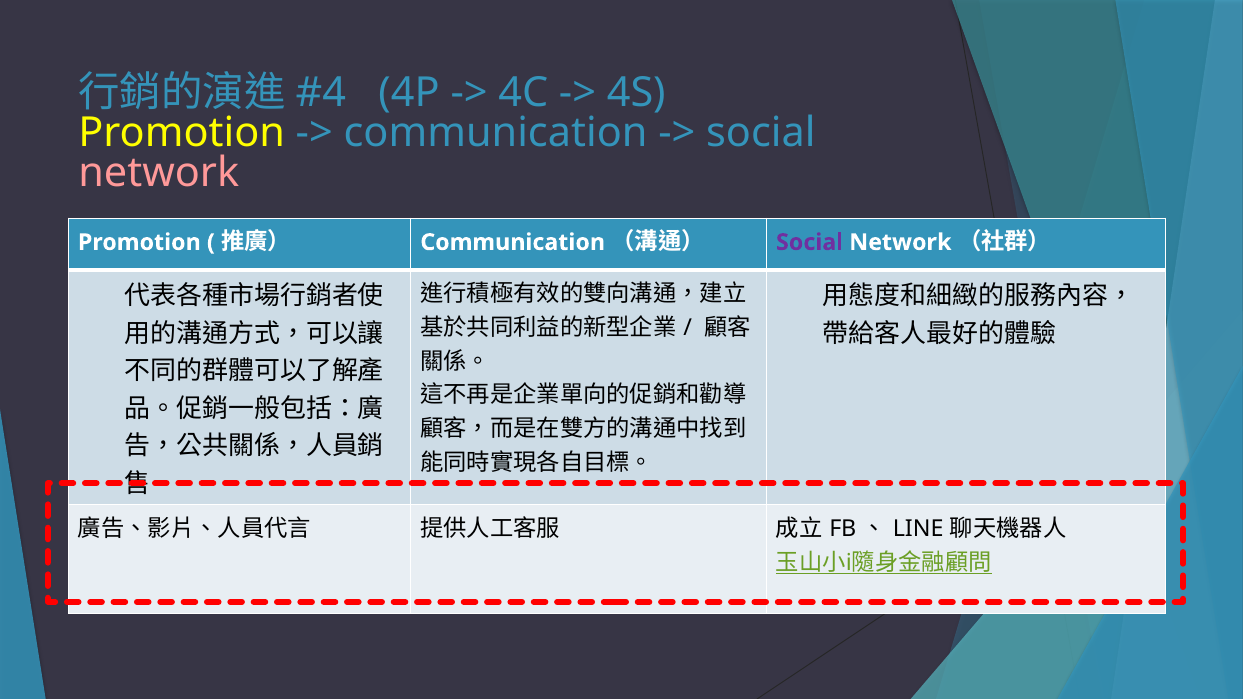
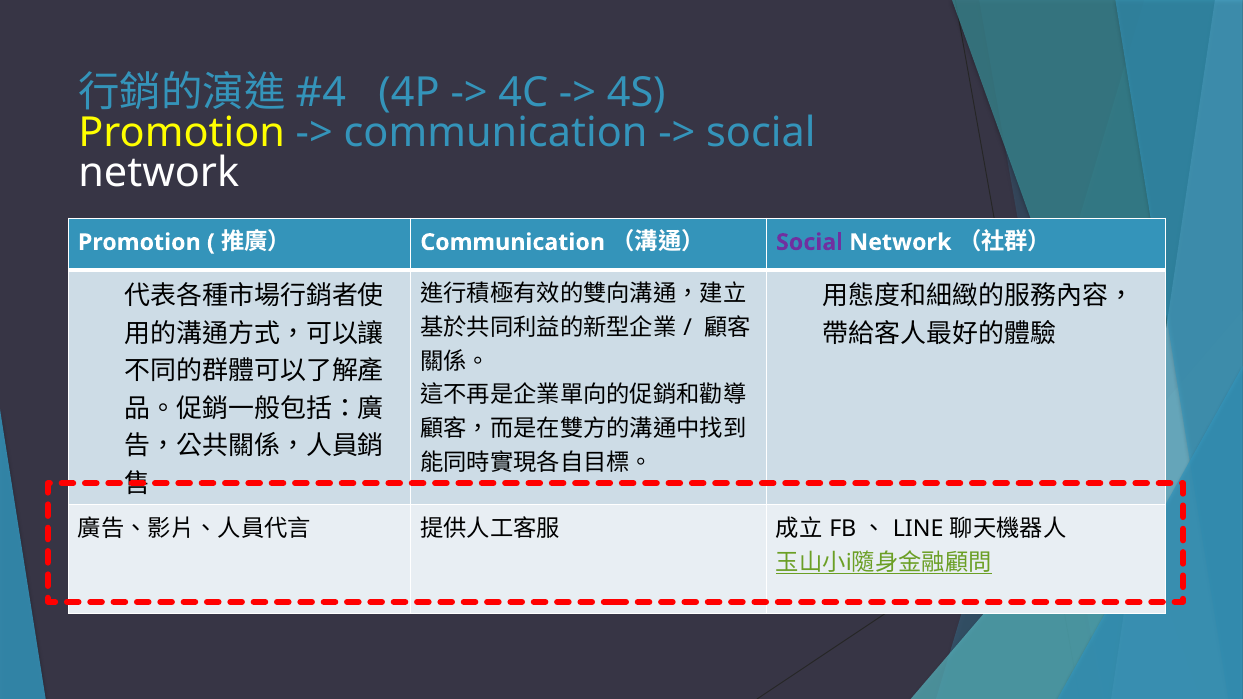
network at (159, 172) colour: pink -> white
